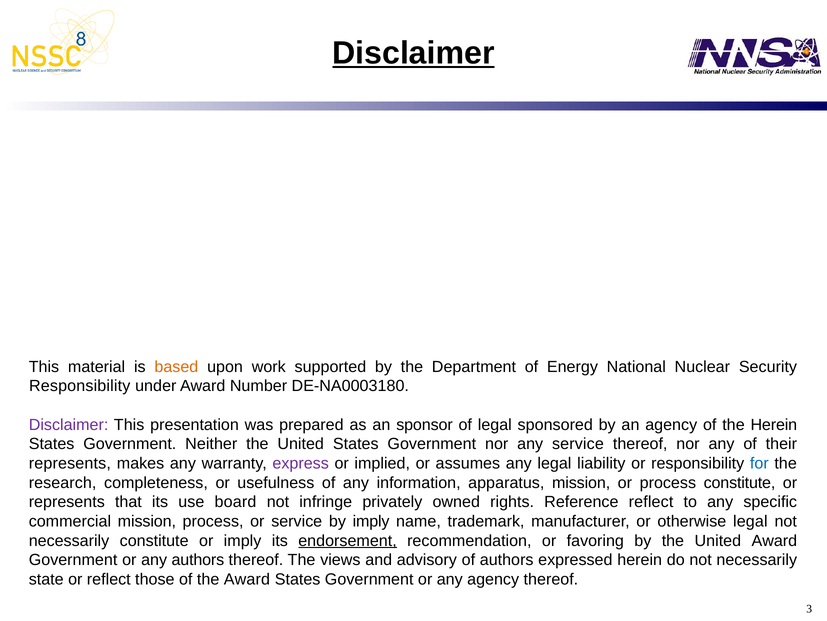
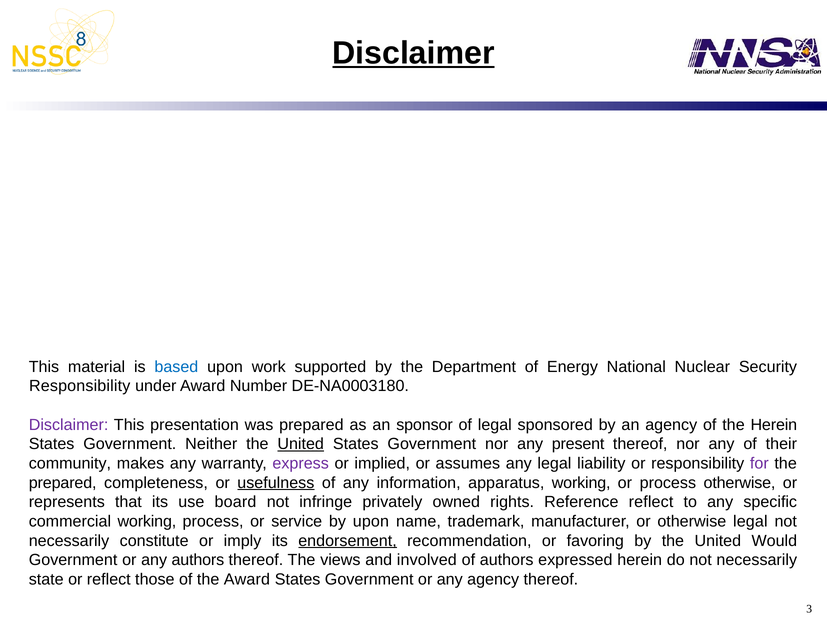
based colour: orange -> blue
United at (301, 444) underline: none -> present
any service: service -> present
represents at (70, 463): represents -> community
for colour: blue -> purple
research at (63, 482): research -> prepared
usefulness underline: none -> present
apparatus mission: mission -> working
process constitute: constitute -> otherwise
commercial mission: mission -> working
by imply: imply -> upon
United Award: Award -> Would
advisory: advisory -> involved
